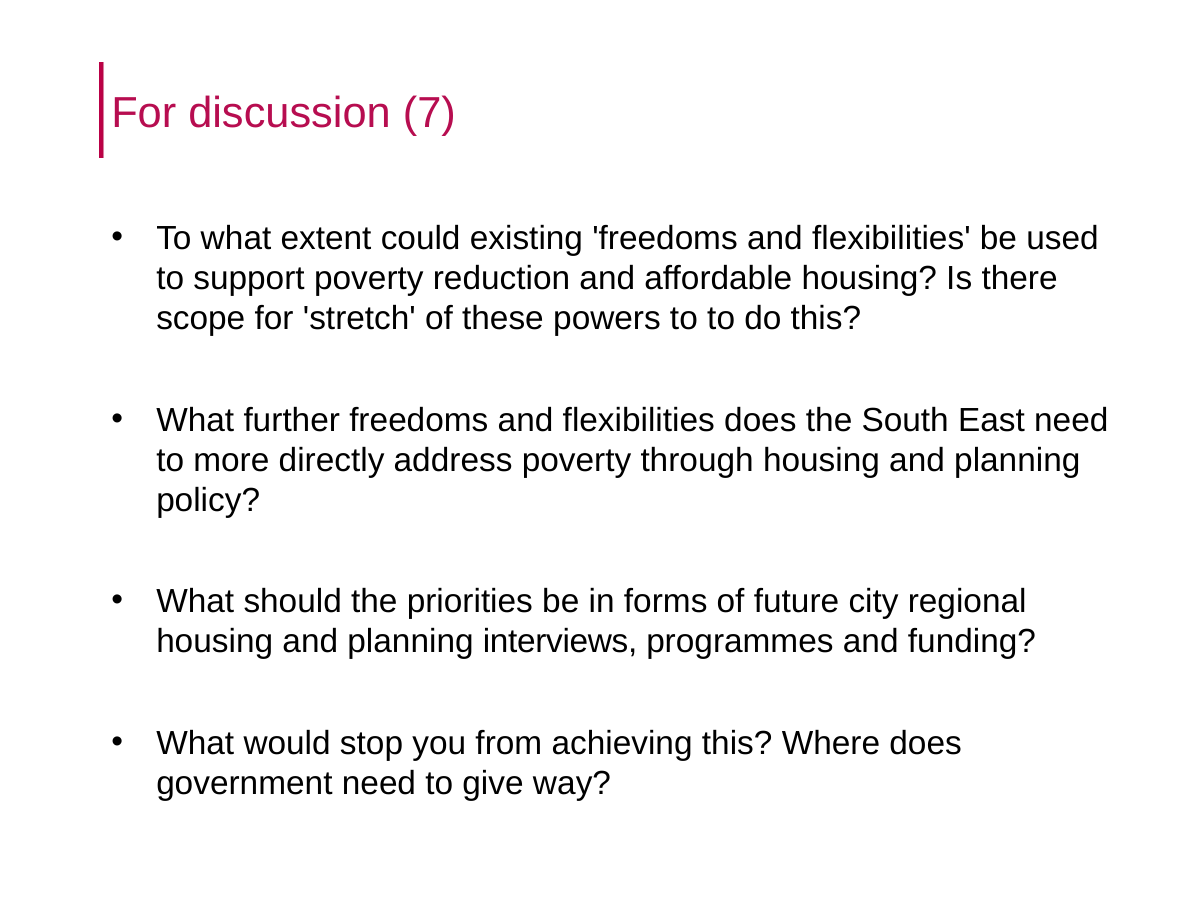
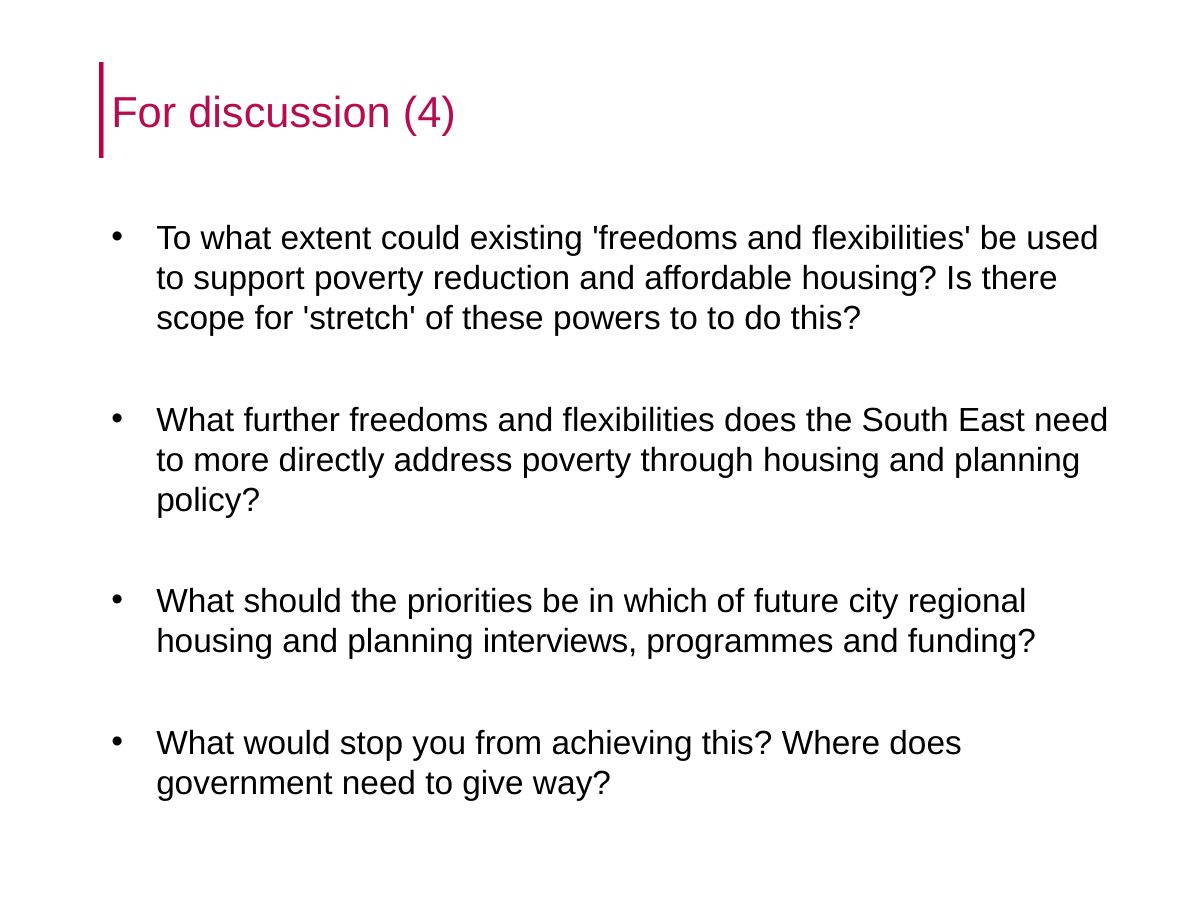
7: 7 -> 4
forms: forms -> which
